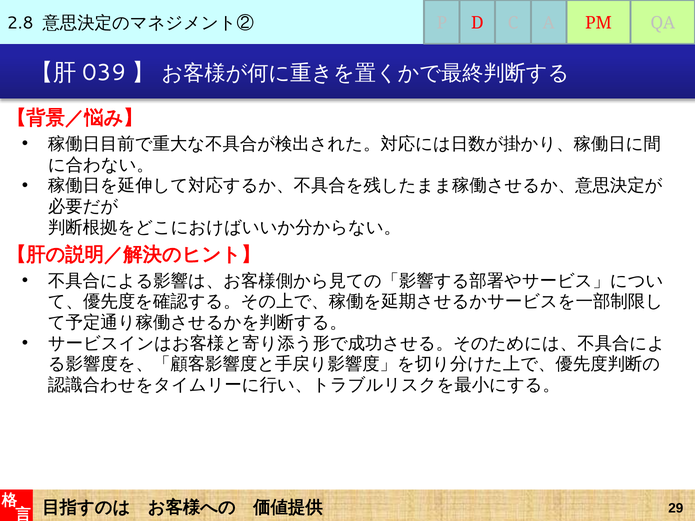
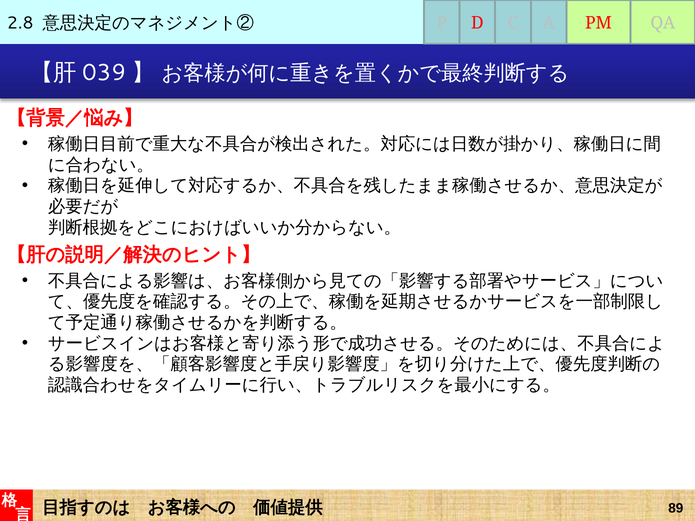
29: 29 -> 89
